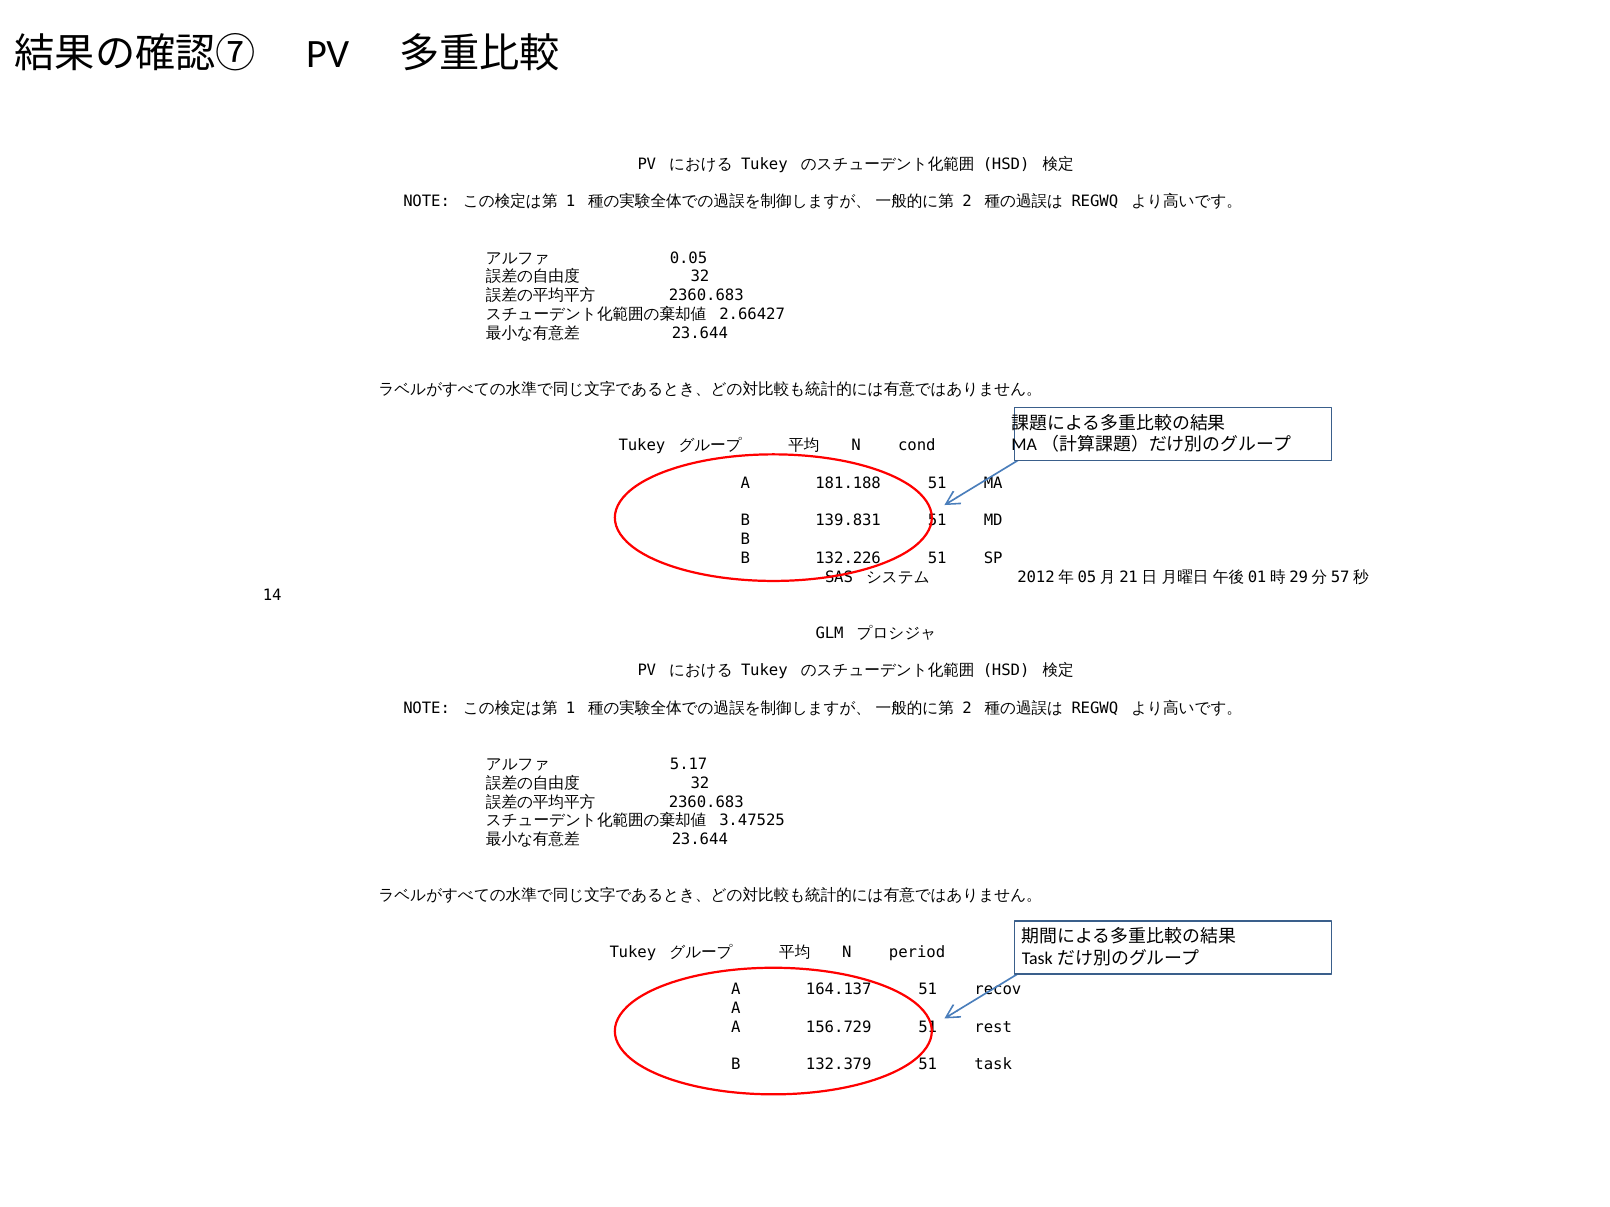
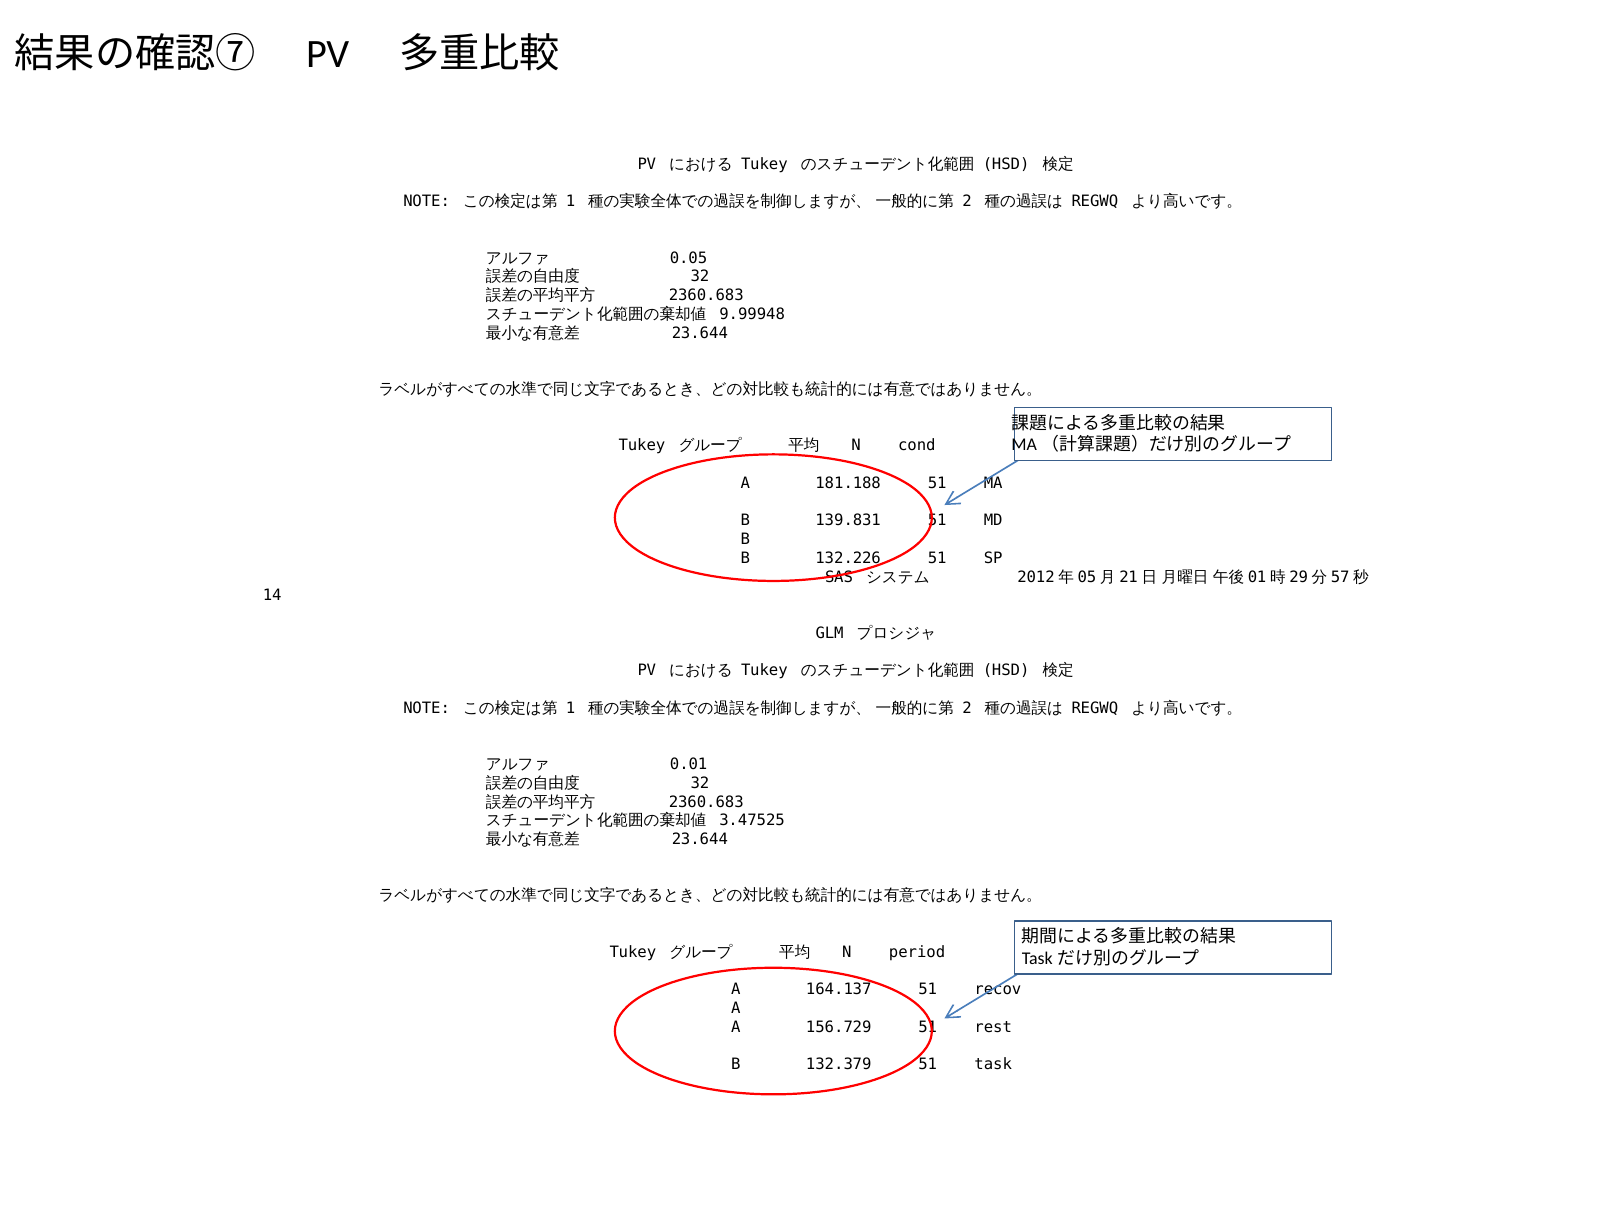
2.66427: 2.66427 -> 9.99948
5.17: 5.17 -> 0.01
